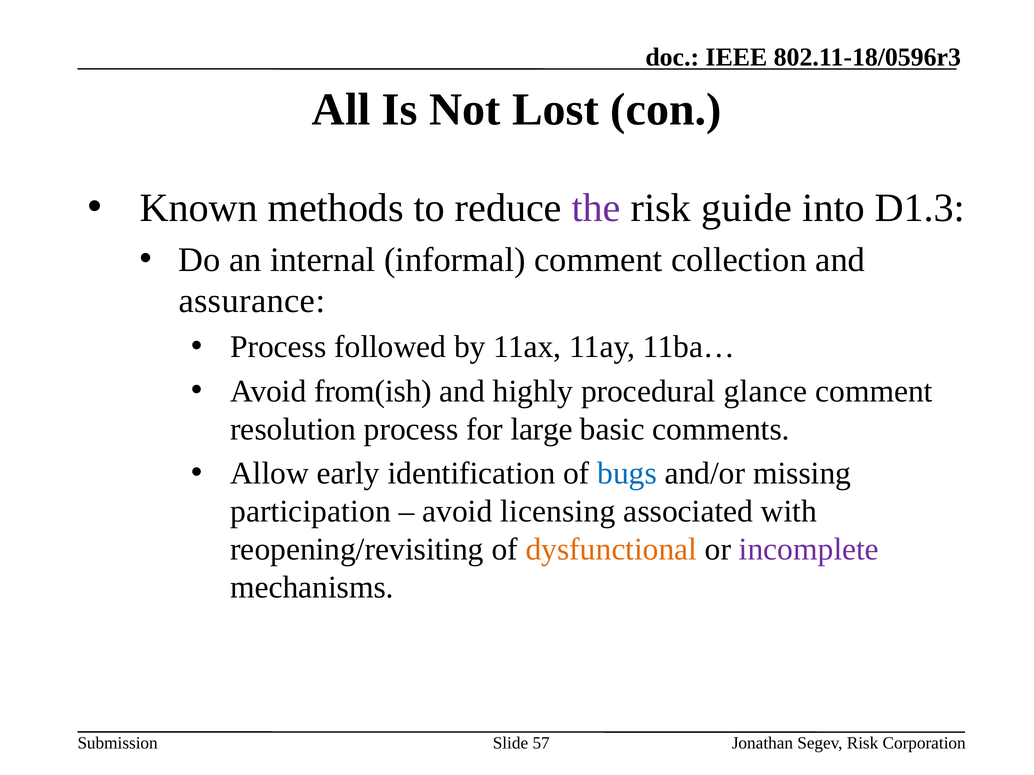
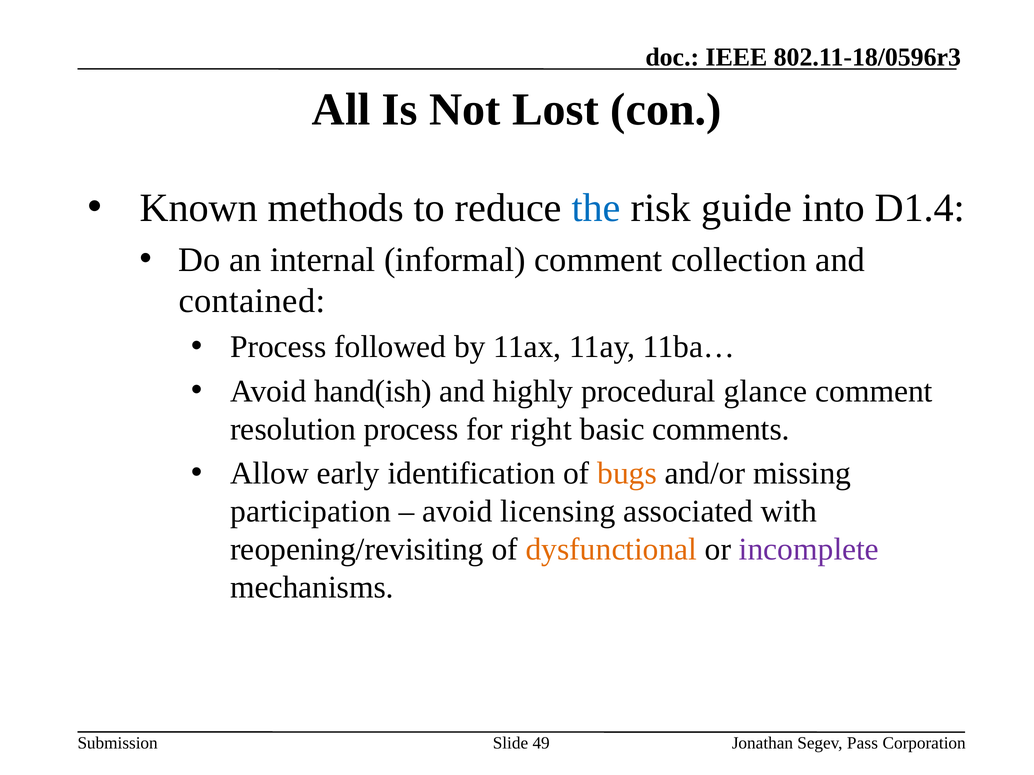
the colour: purple -> blue
D1.3: D1.3 -> D1.4
assurance: assurance -> contained
from(ish: from(ish -> hand(ish
large: large -> right
bugs colour: blue -> orange
57: 57 -> 49
Segev Risk: Risk -> Pass
